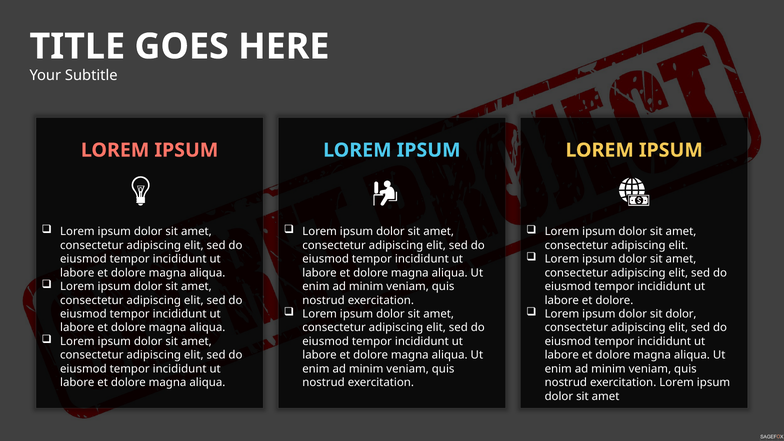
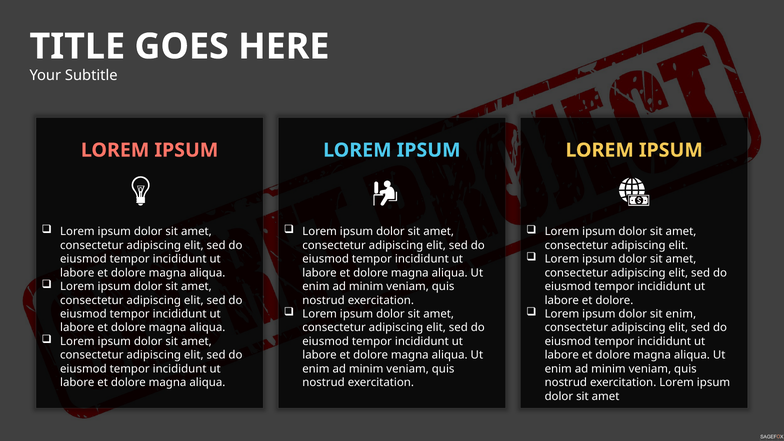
sit dolor: dolor -> enim
